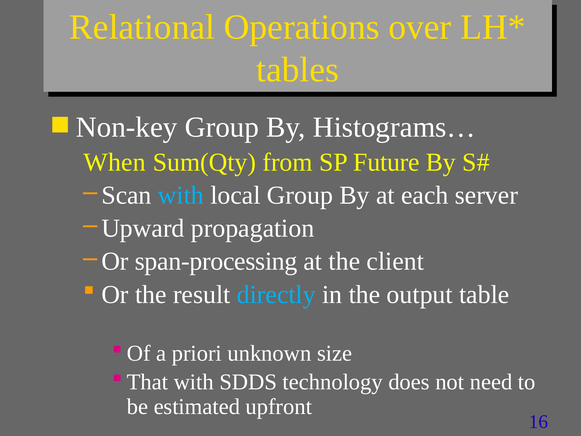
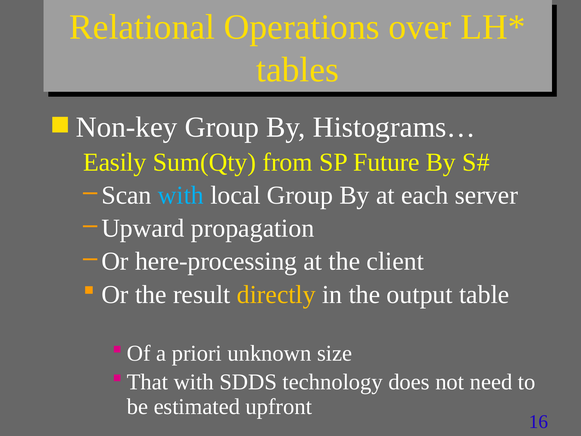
When: When -> Easily
span-processing: span-processing -> here-processing
directly colour: light blue -> yellow
